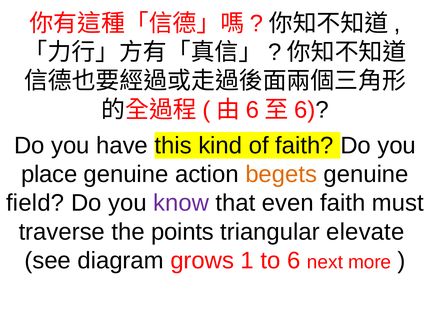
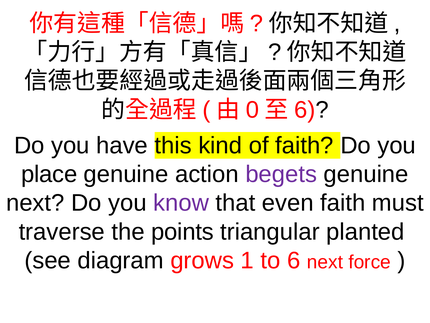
6 at (252, 110): 6 -> 0
begets colour: orange -> purple
field at (35, 203): field -> next
elevate: elevate -> planted
more: more -> force
